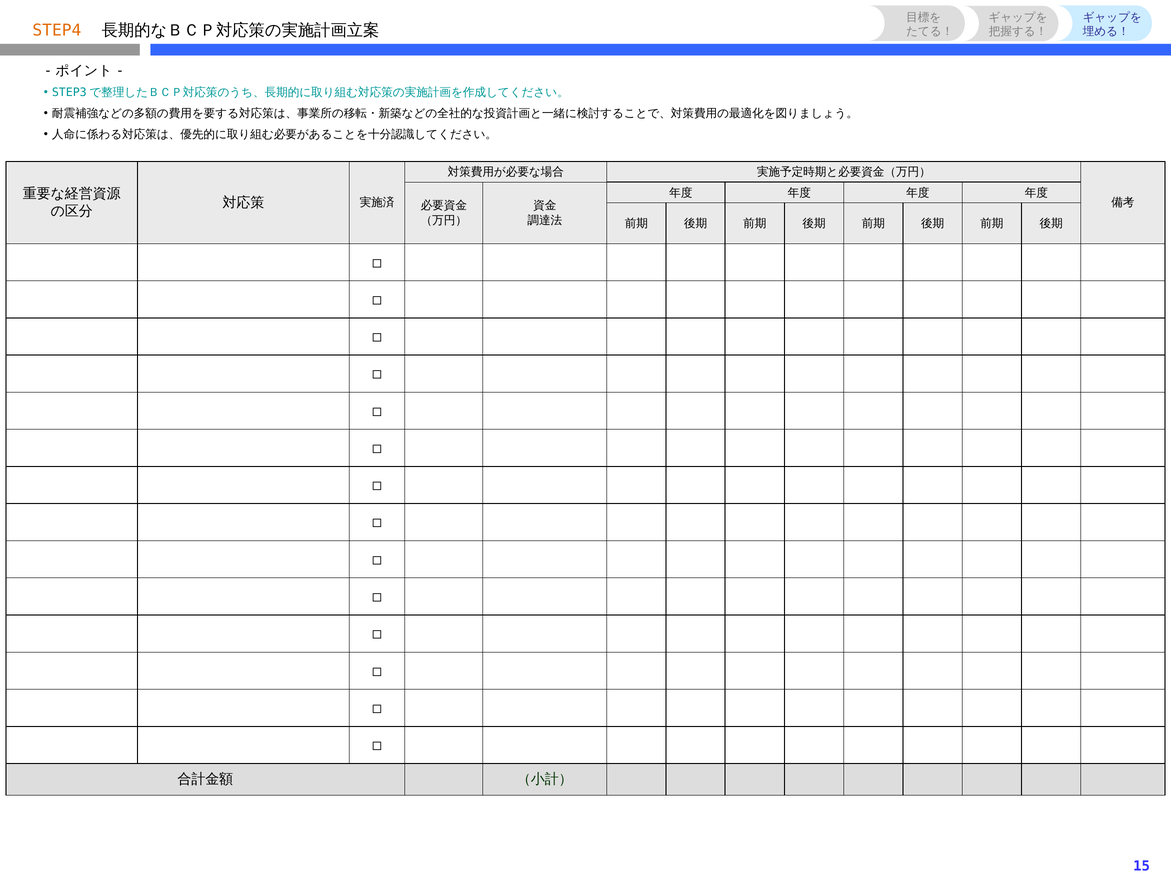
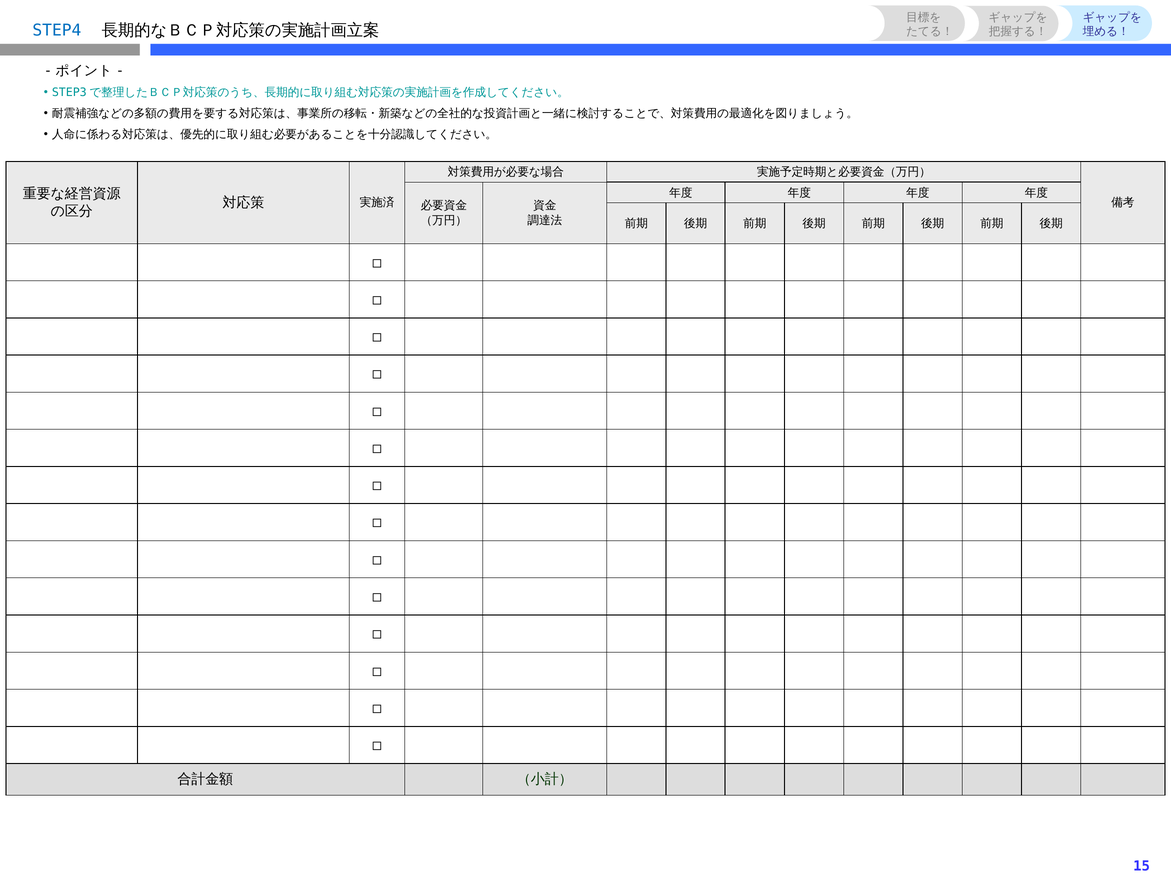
STEP4 colour: orange -> blue
